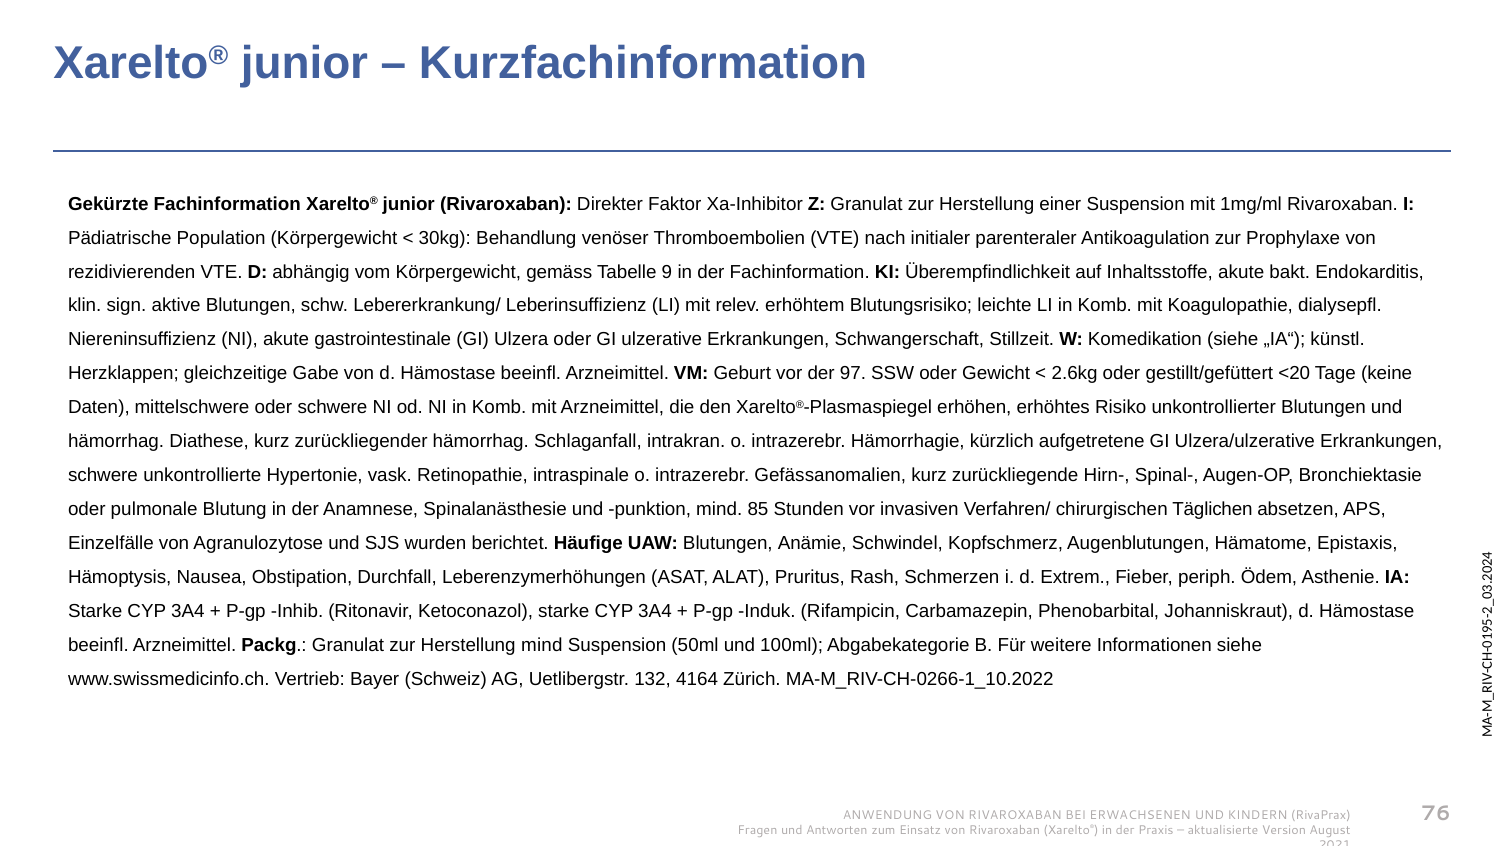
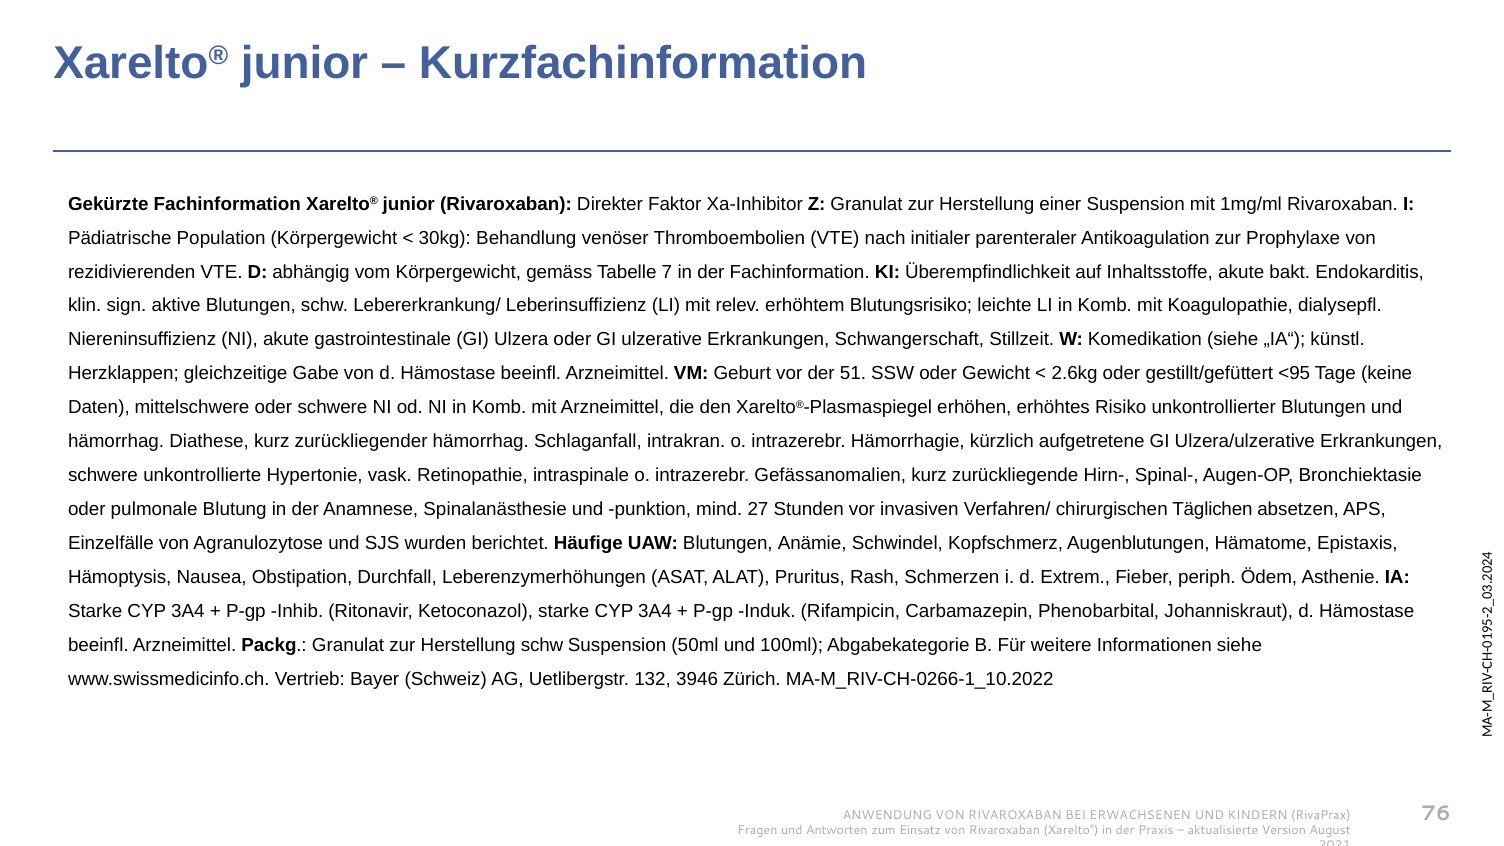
Tabelle 9: 9 -> 7
97: 97 -> 51
<20: <20 -> <95
85: 85 -> 27
Herstellung mind: mind -> schw
4164: 4164 -> 3946
